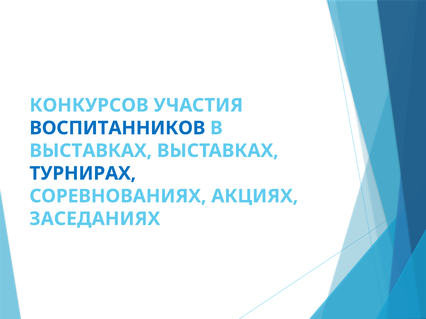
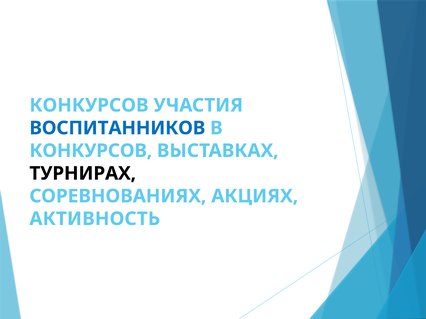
ВЫСТАВКАХ at (91, 151): ВЫСТАВКАХ -> КОНКУРСОВ
ТУРНИРАХ colour: blue -> black
ЗАСЕДАНИЯХ: ЗАСЕДАНИЯХ -> АКТИВНОСТЬ
